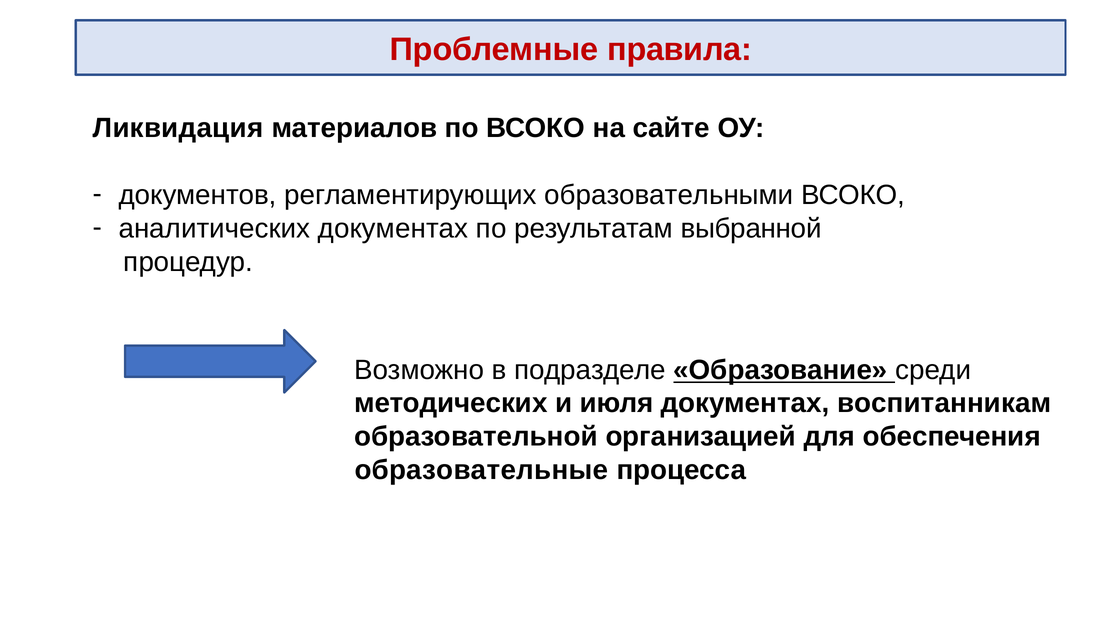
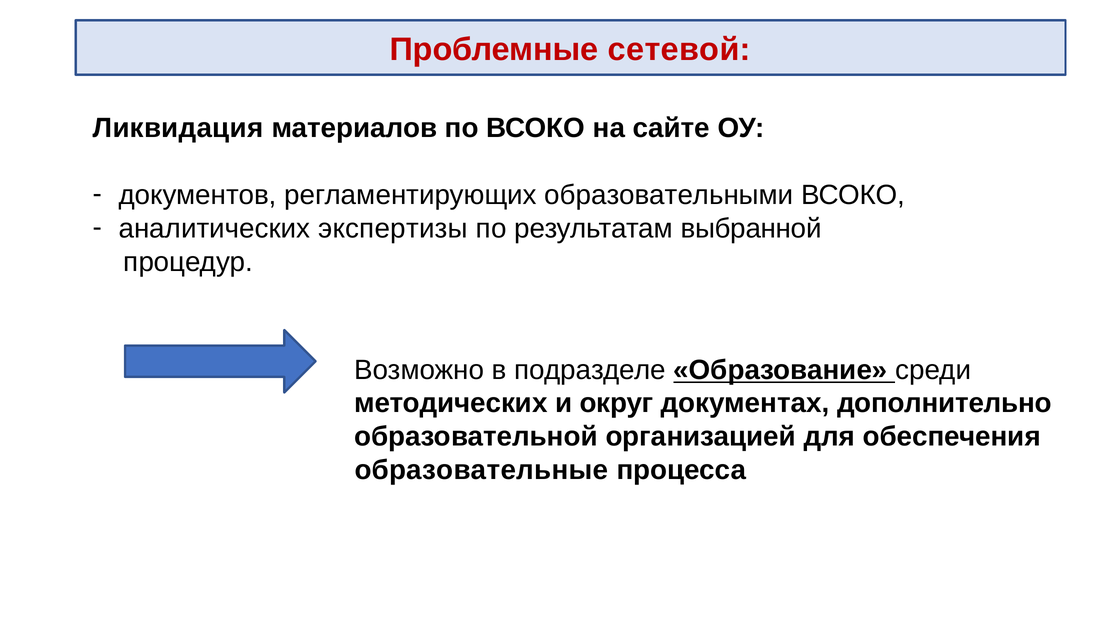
правила: правила -> сетевой
аналитических документах: документах -> экспертизы
июля: июля -> округ
воспитанникам: воспитанникам -> дополнительно
